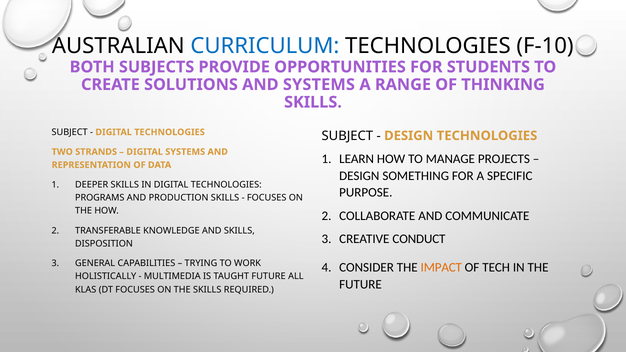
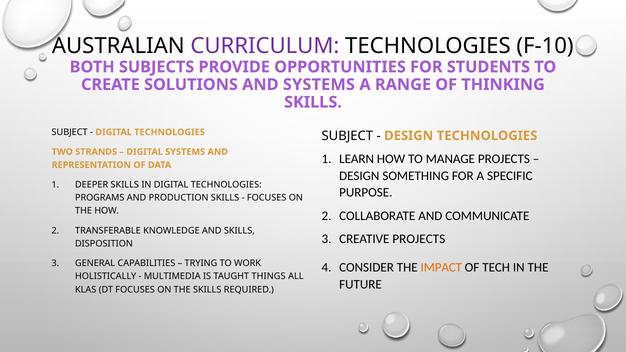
CURRICULUM colour: blue -> purple
CREATIVE CONDUCT: CONDUCT -> PROJECTS
TAUGHT FUTURE: FUTURE -> THINGS
